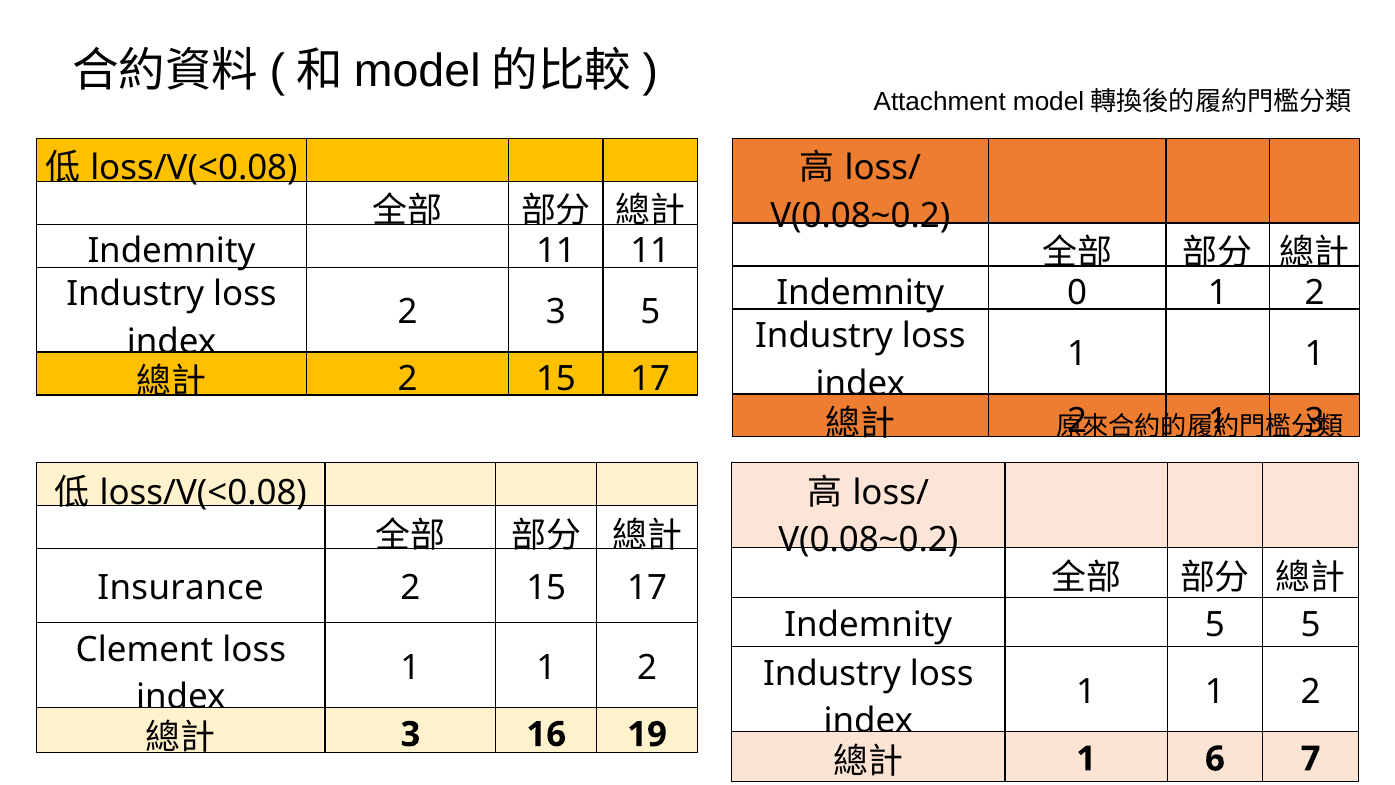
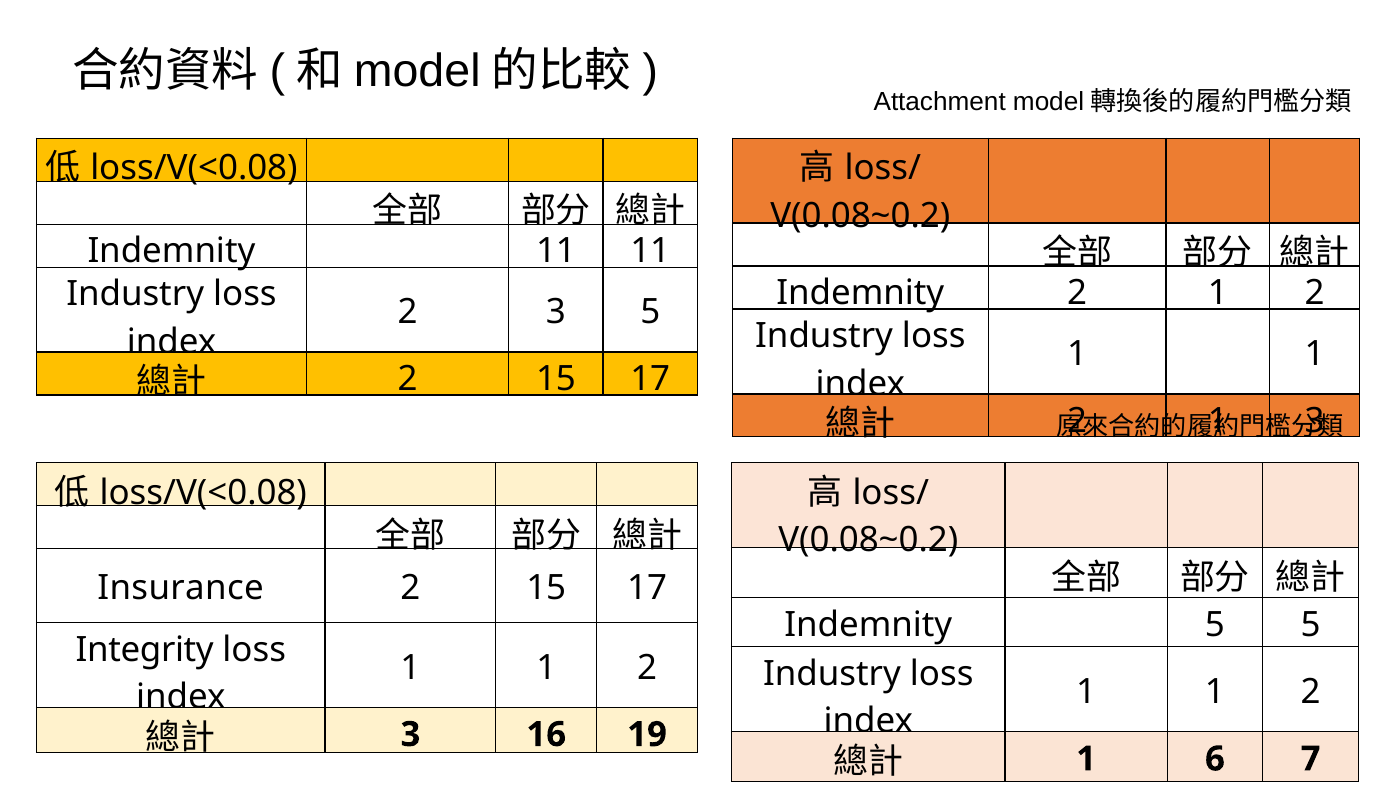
Indemnity 0: 0 -> 2
Clement: Clement -> Integrity
